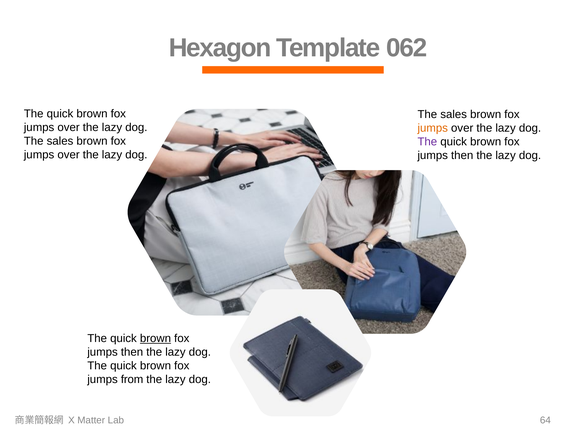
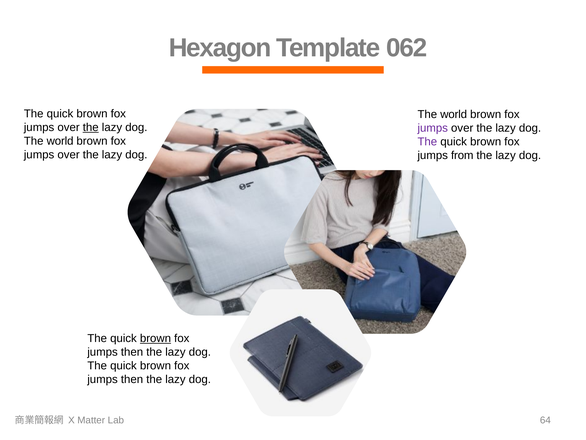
sales at (454, 114): sales -> world
the at (91, 127) underline: none -> present
jumps at (433, 128) colour: orange -> purple
sales at (60, 141): sales -> world
then at (462, 155): then -> from
from at (132, 379): from -> then
